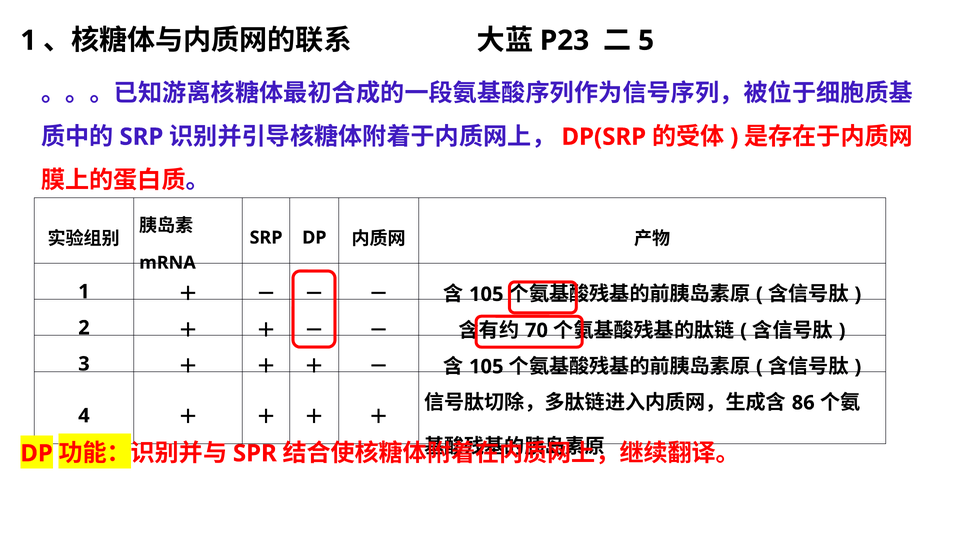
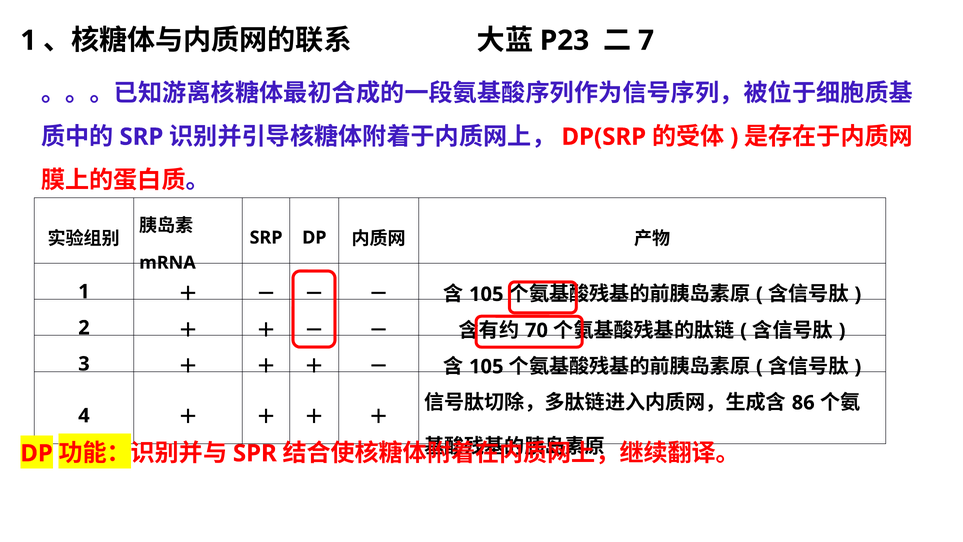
5: 5 -> 7
